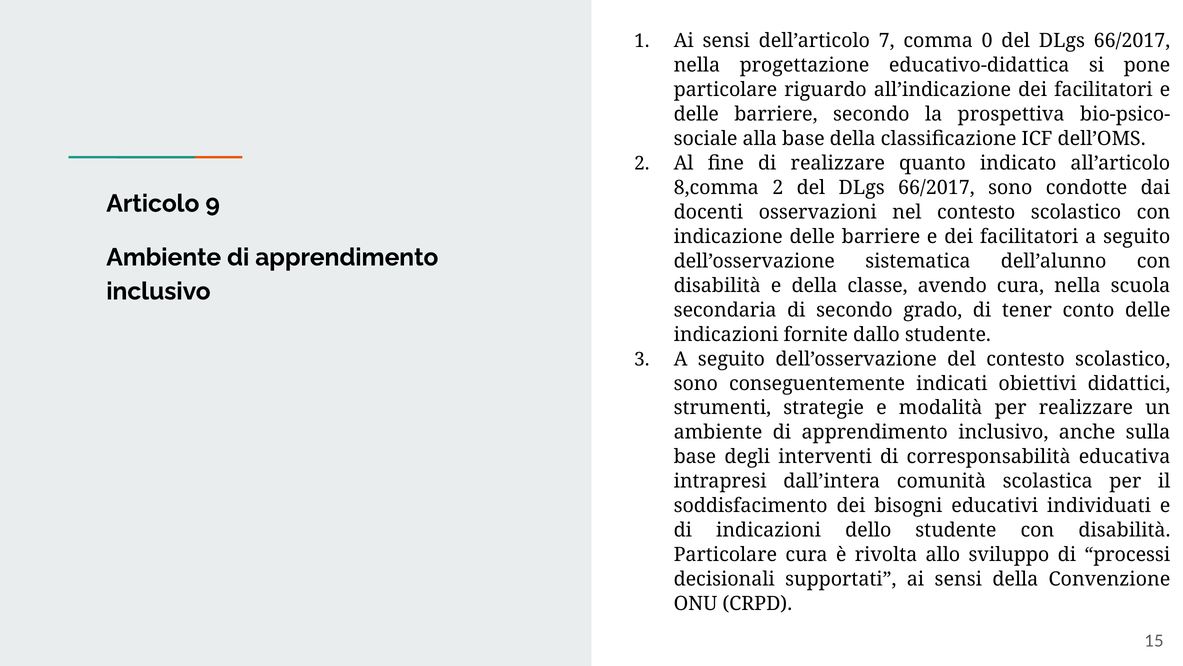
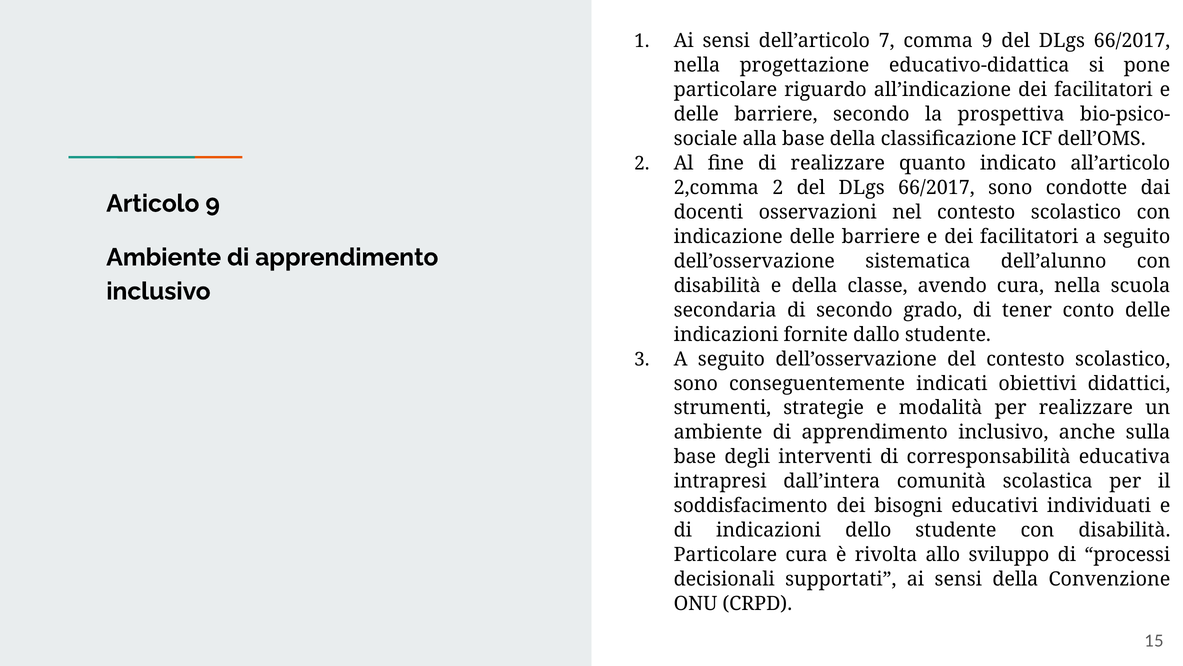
comma 0: 0 -> 9
8,comma: 8,comma -> 2,comma
